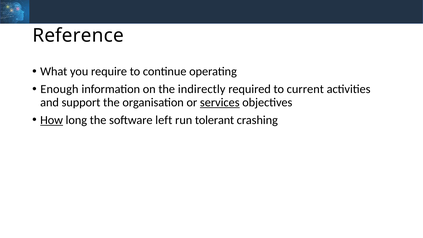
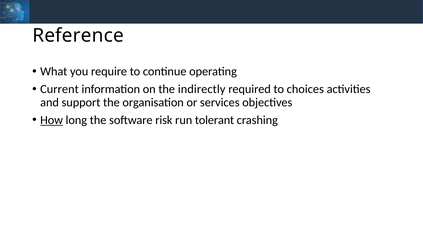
Enough: Enough -> Current
current: current -> choices
services underline: present -> none
left: left -> risk
